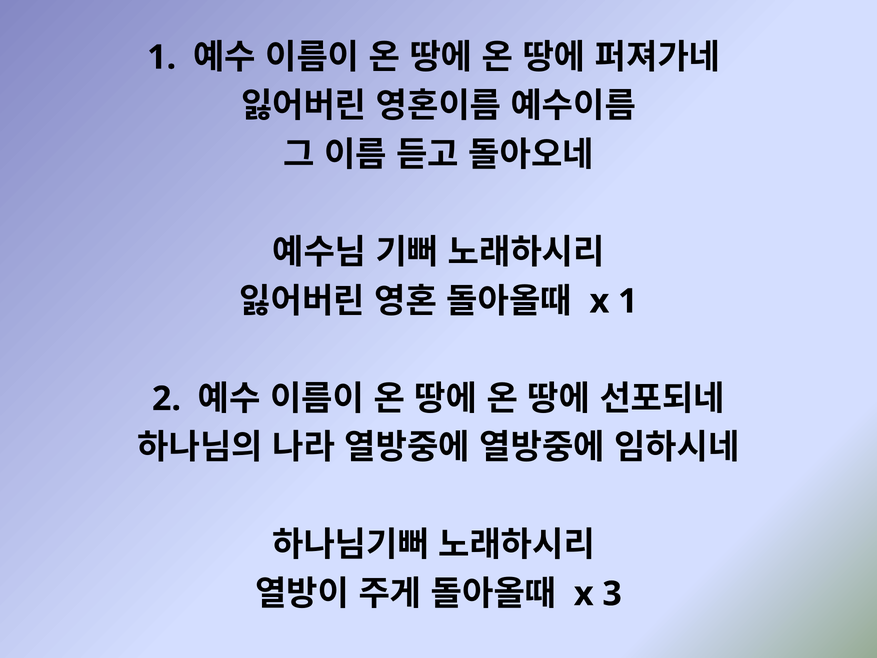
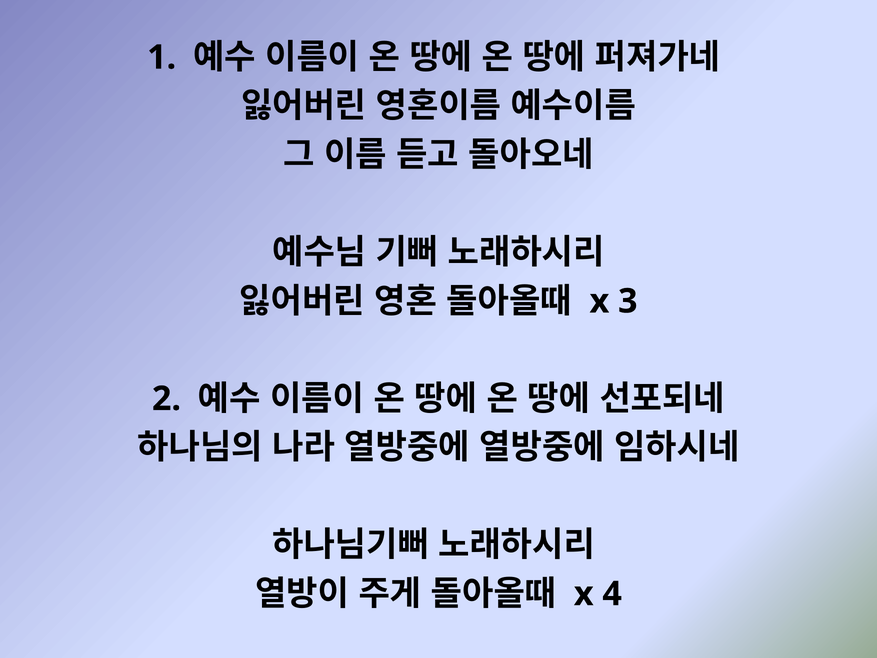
x 1: 1 -> 3
3: 3 -> 4
